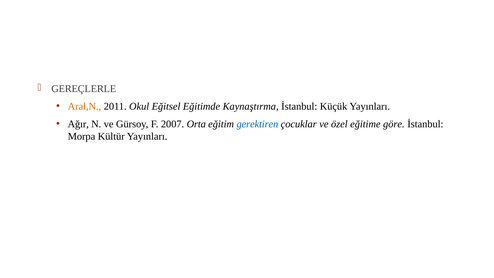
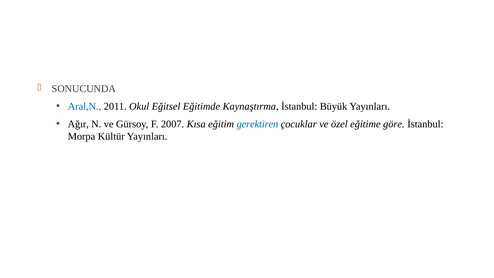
GEREÇLERLE: GEREÇLERLE -> SONUCUNDA
Aral,N colour: orange -> blue
Küçük: Küçük -> Büyük
Orta: Orta -> Kısa
